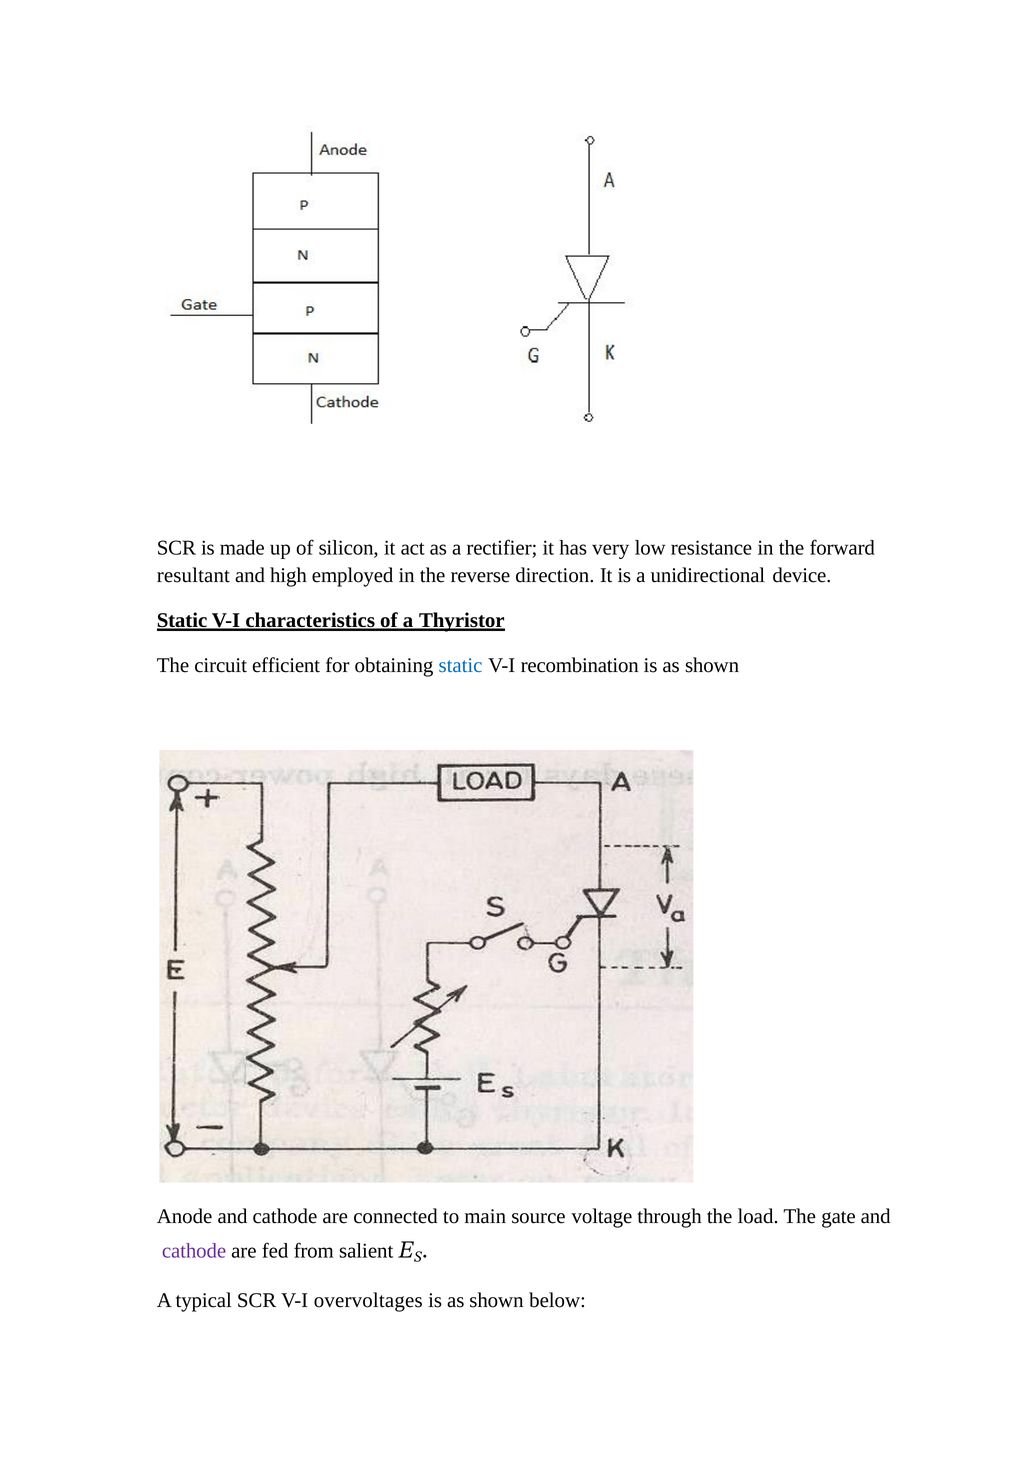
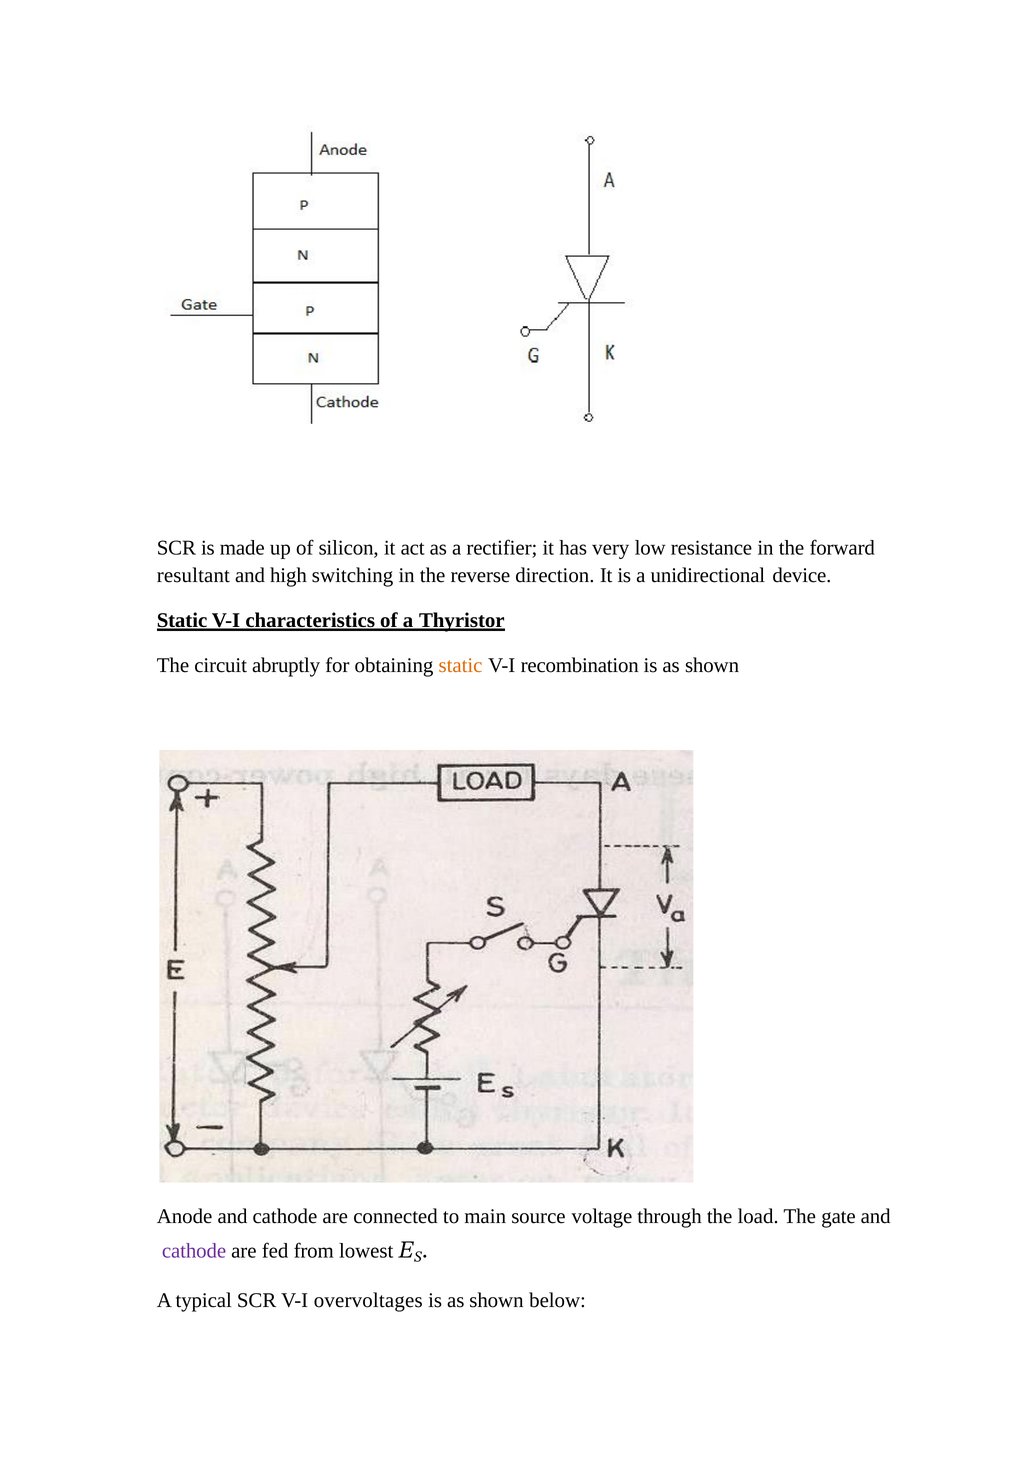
employed: employed -> switching
efficient: efficient -> abruptly
static at (461, 665) colour: blue -> orange
salient: salient -> lowest
